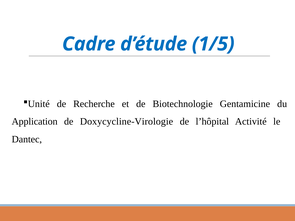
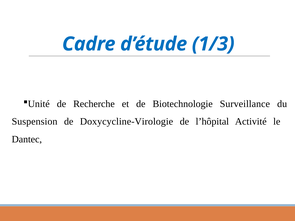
1/5: 1/5 -> 1/3
Gentamicine: Gentamicine -> Surveillance
Application: Application -> Suspension
